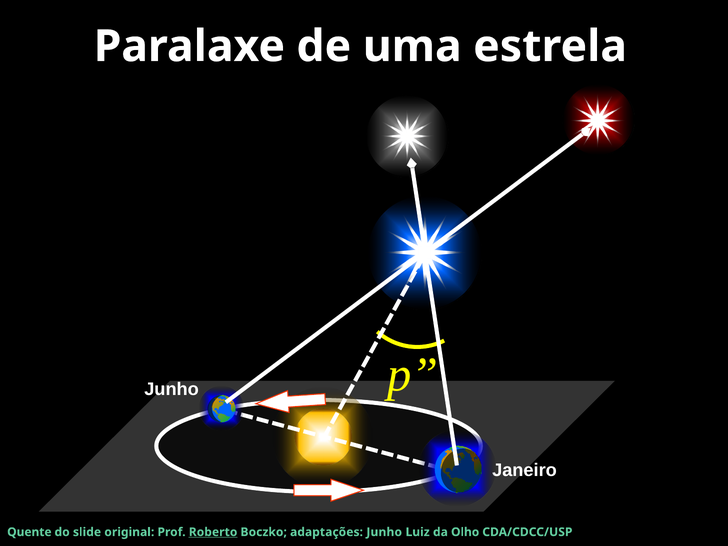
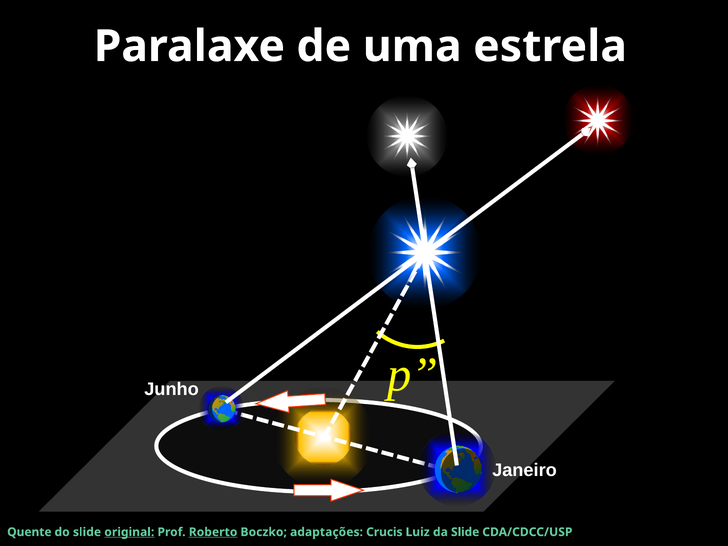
original underline: none -> present
adaptações Junho: Junho -> Crucis
da Olho: Olho -> Slide
